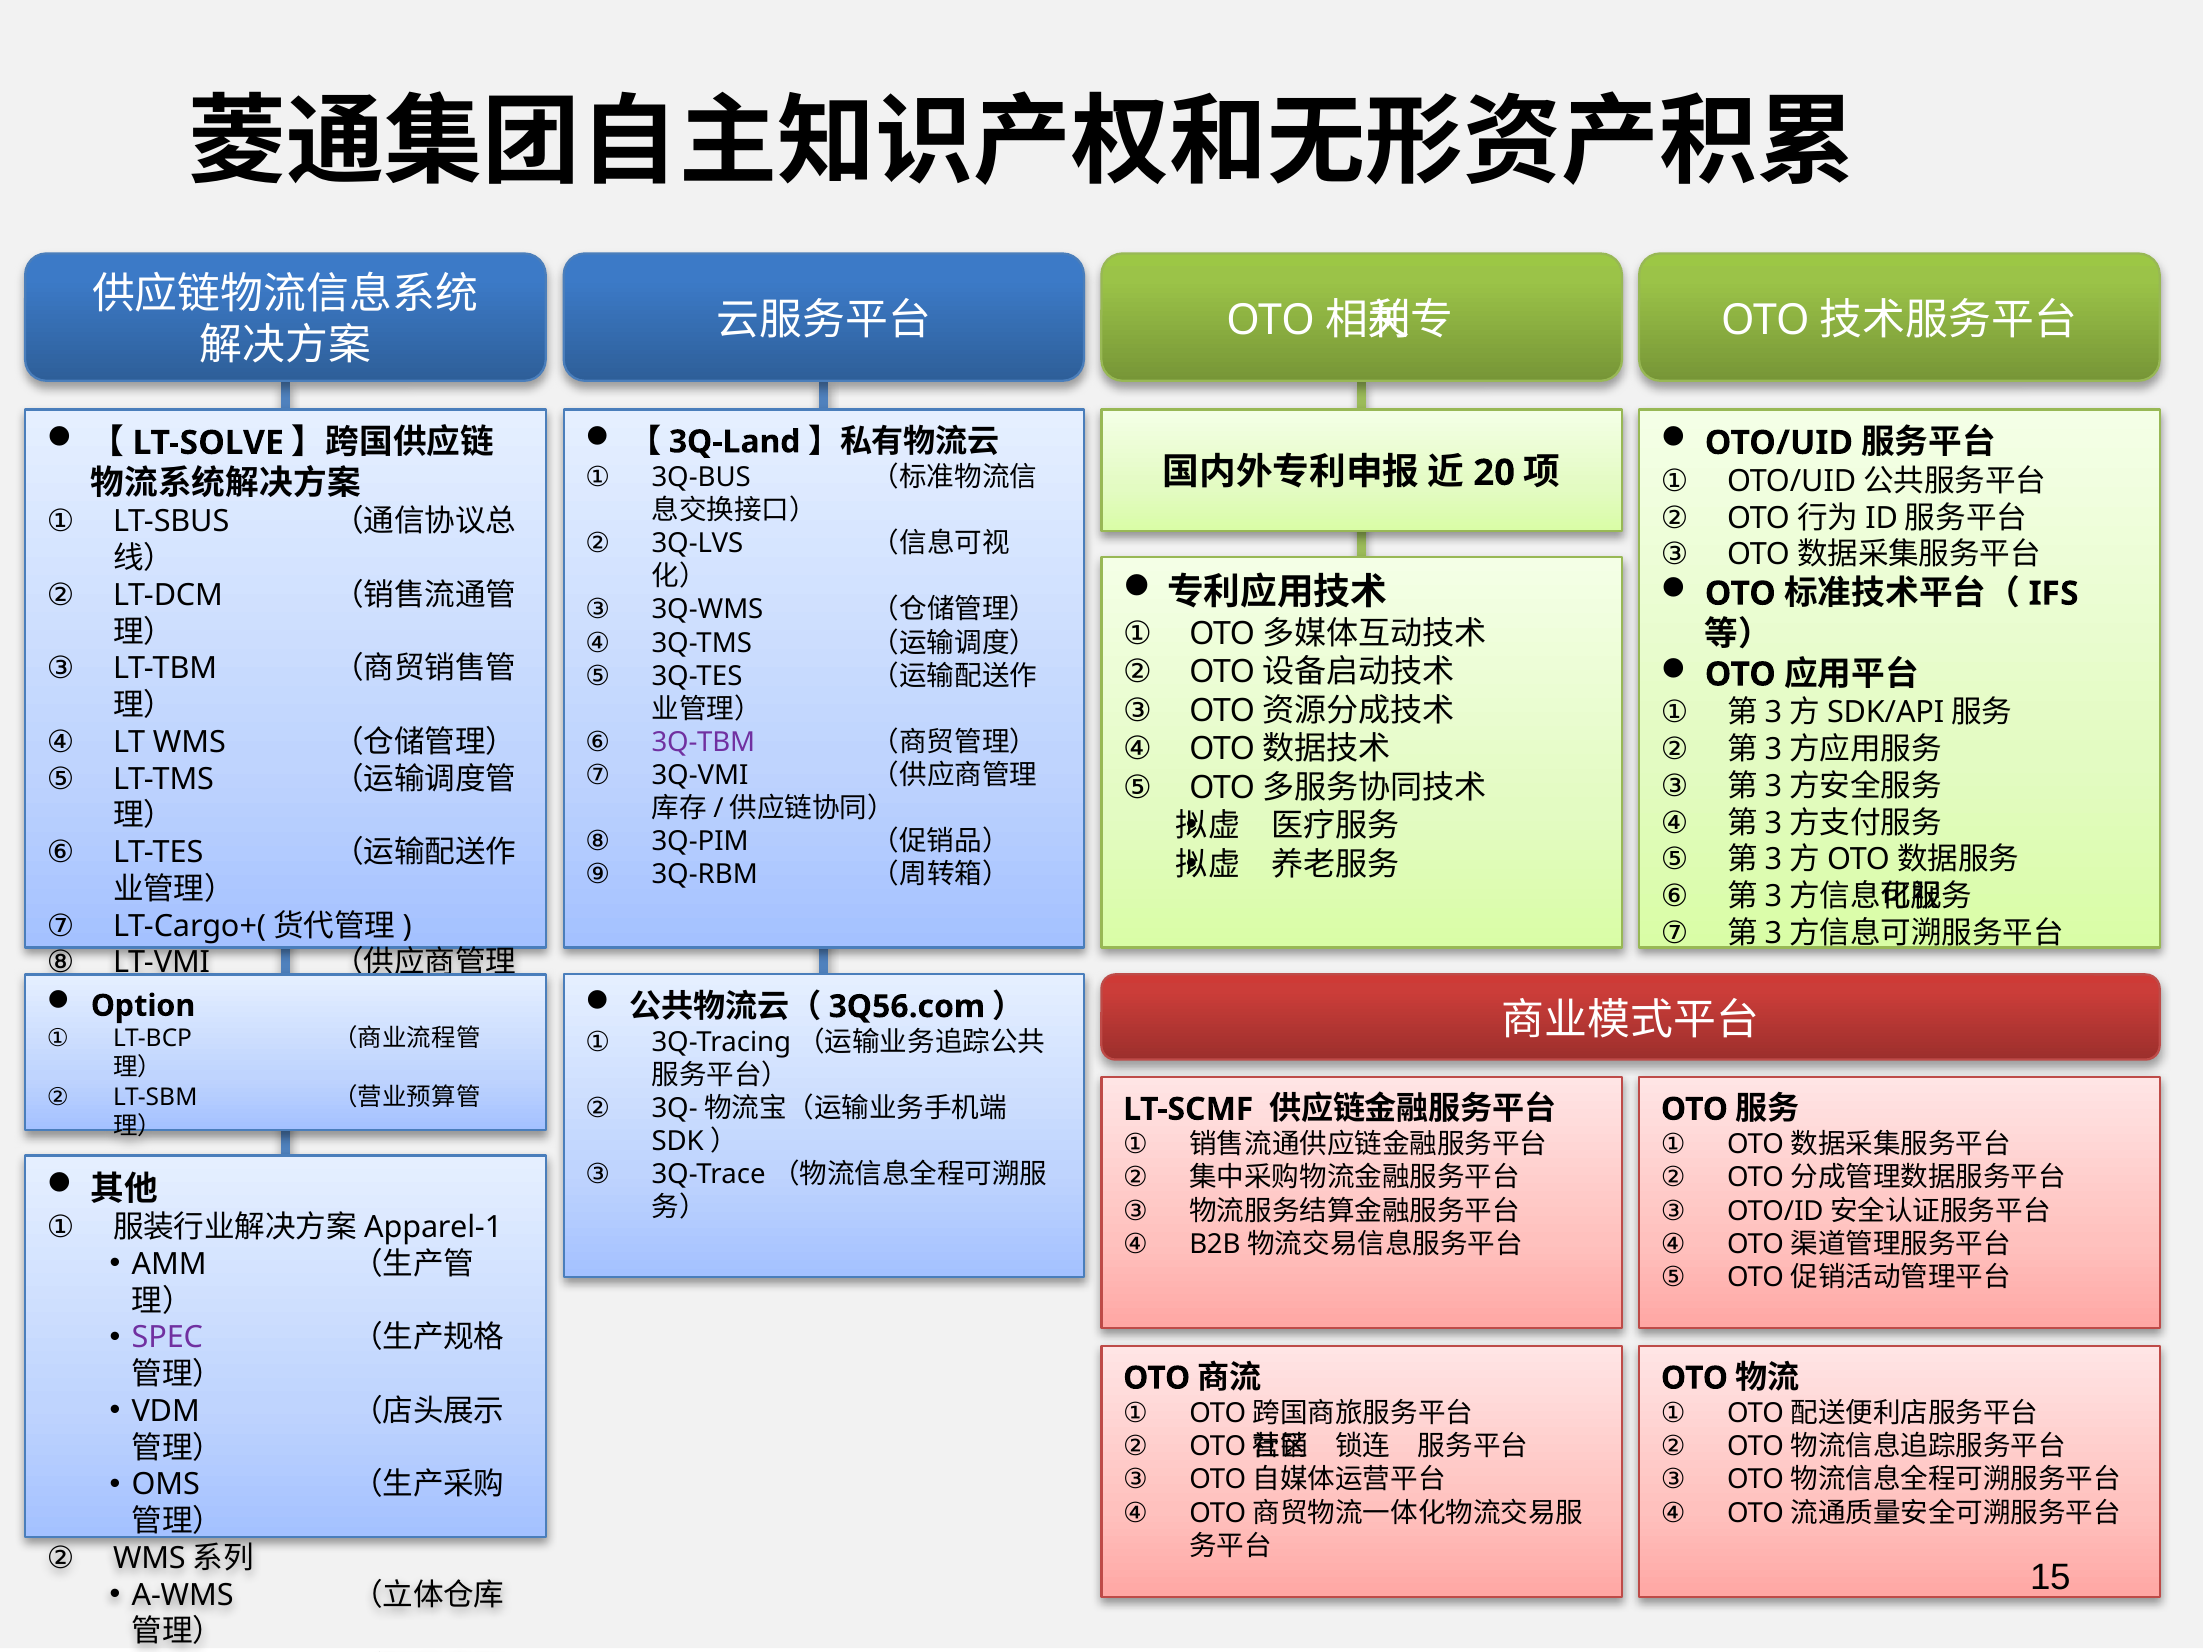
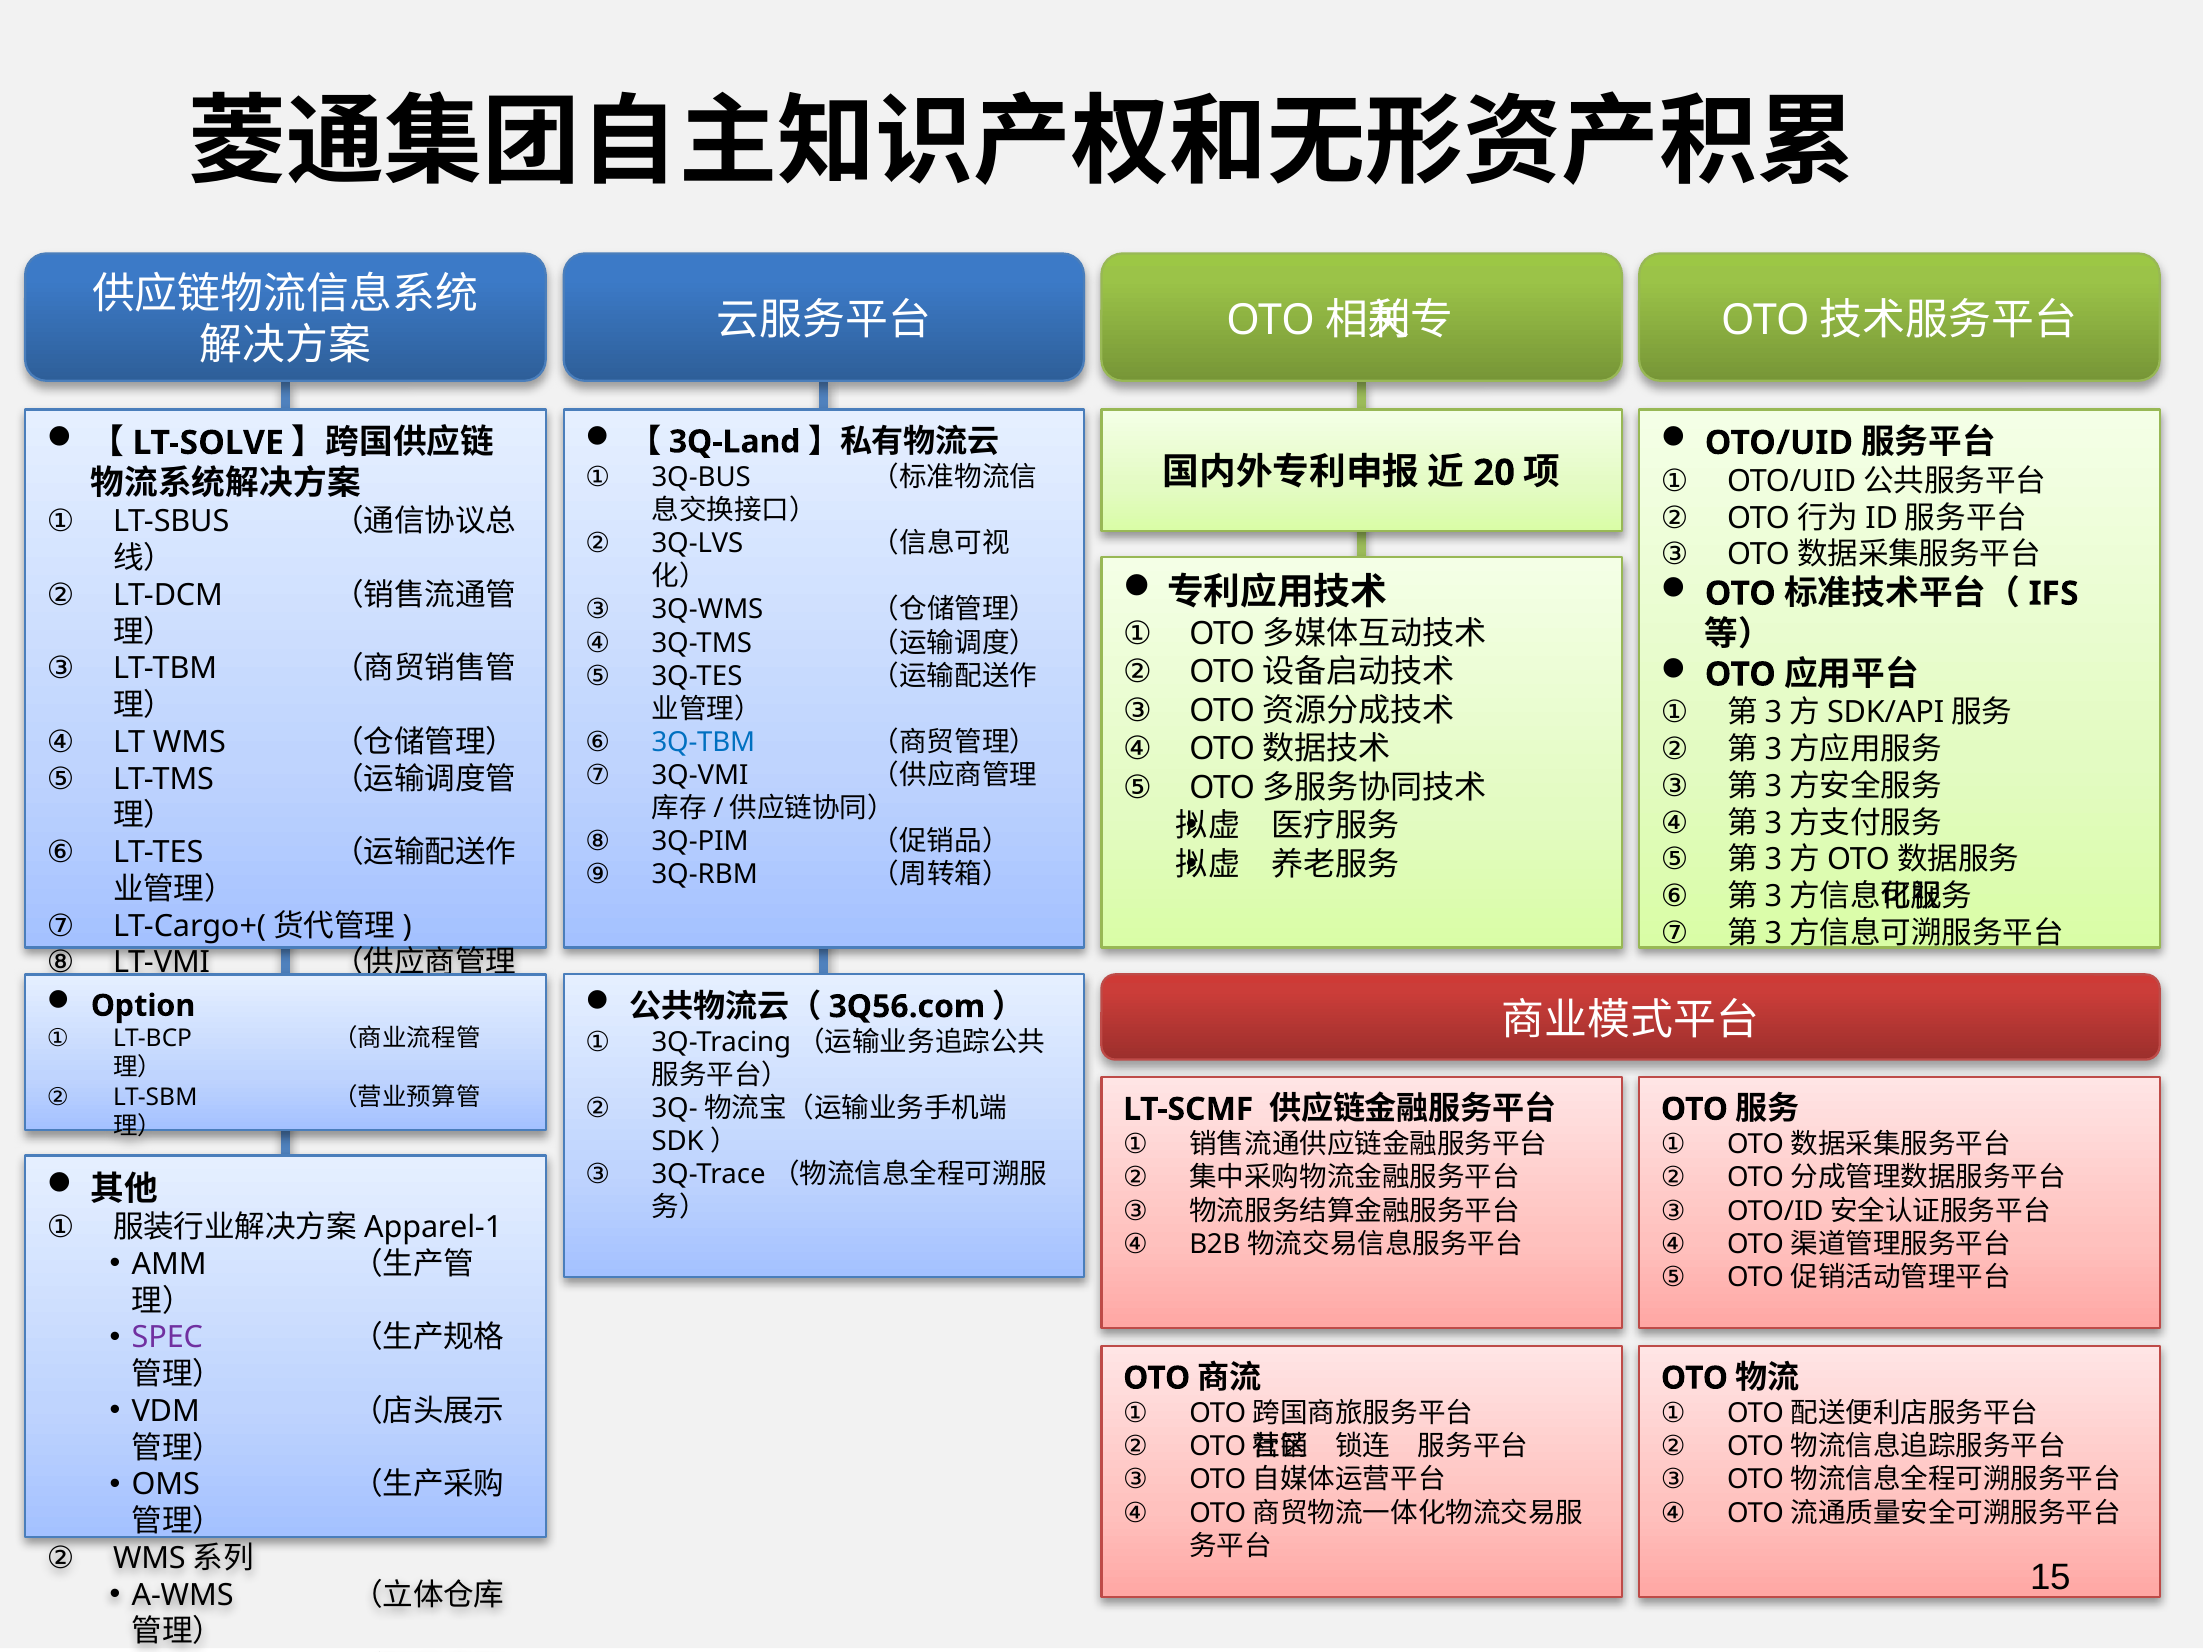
3Q-TBM colour: purple -> blue
